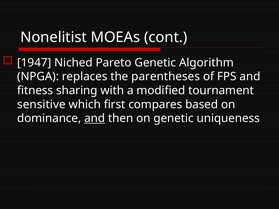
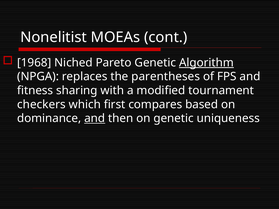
1947: 1947 -> 1968
Algorithm underline: none -> present
sensitive: sensitive -> checkers
